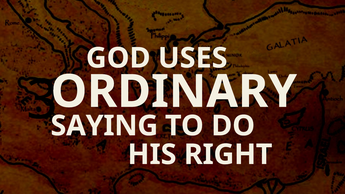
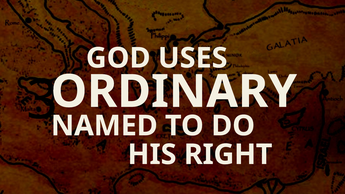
SAYING: SAYING -> NAMED
